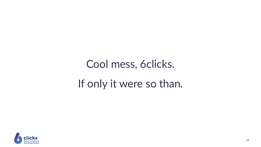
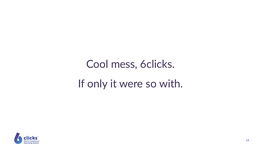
than: than -> with
